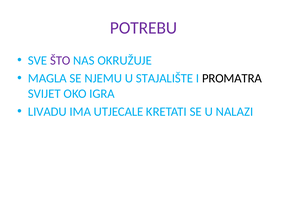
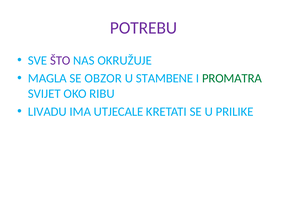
NJEMU: NJEMU -> OBZOR
STAJALIŠTE: STAJALIŠTE -> STAMBENE
PROMATRA colour: black -> green
IGRA: IGRA -> RIBU
NALAZI: NALAZI -> PRILIKE
